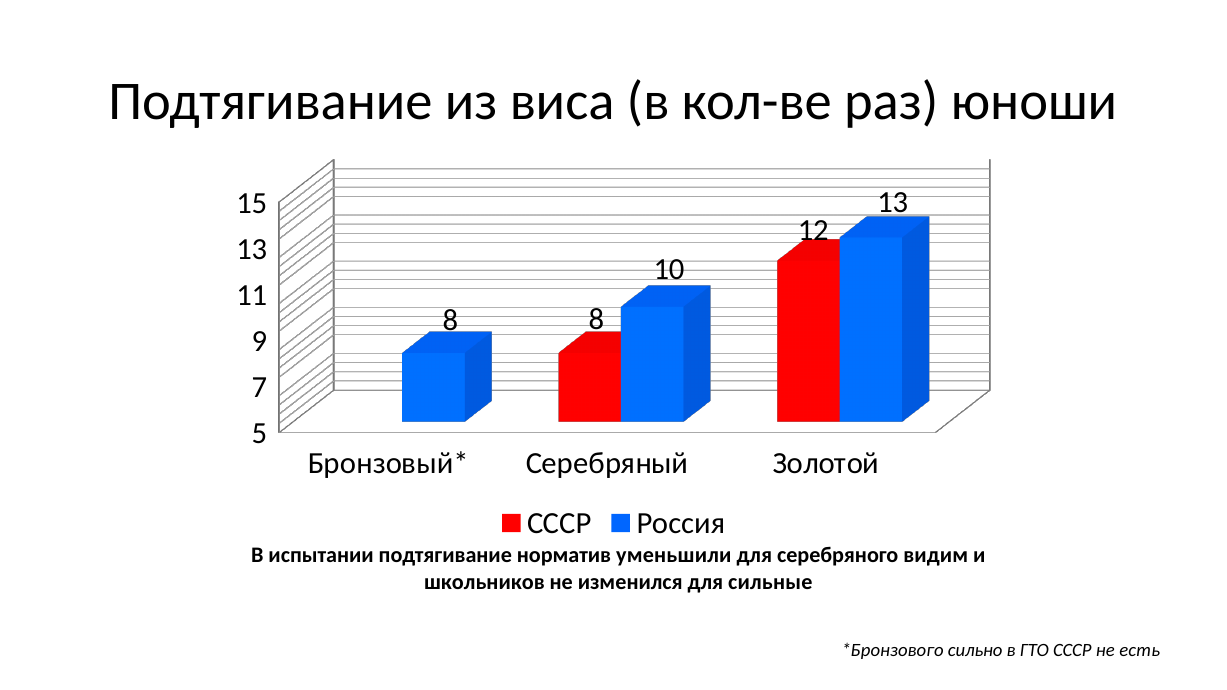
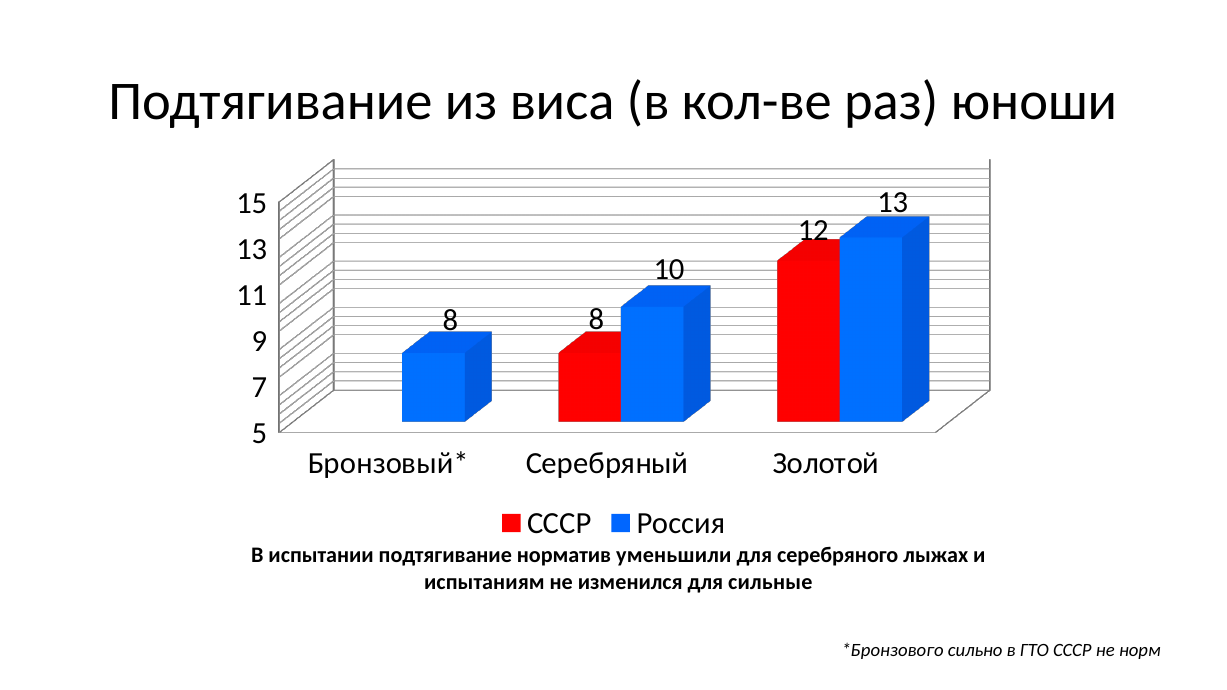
видим: видим -> лыжах
школьников: школьников -> испытаниям
есть: есть -> норм
